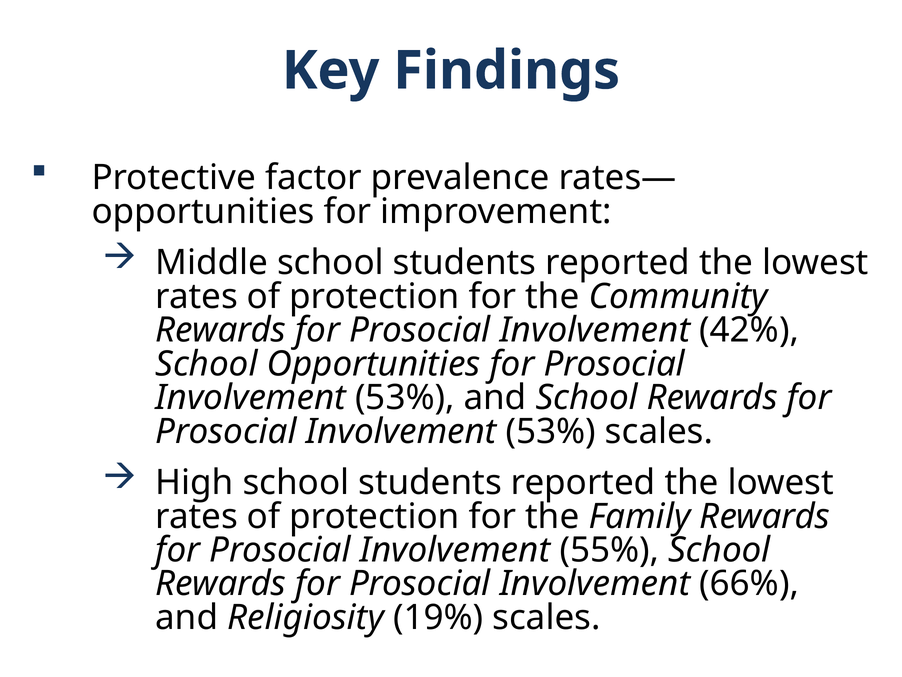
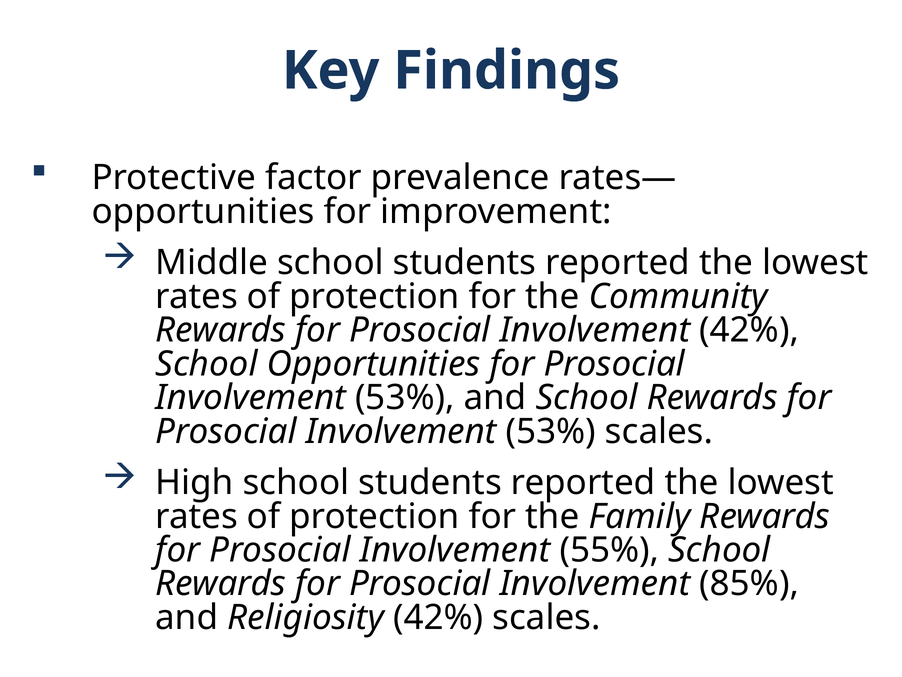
66%: 66% -> 85%
Religiosity 19%: 19% -> 42%
